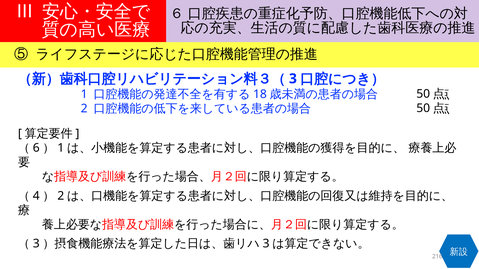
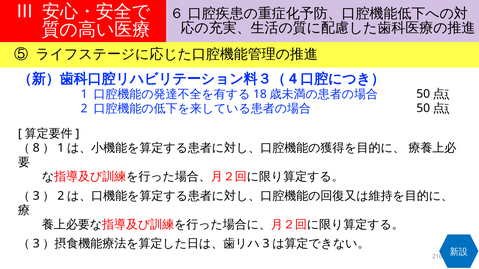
3 at (293, 79): 3 -> 4
6: 6 -> 8
4 at (36, 196): 4 -> 3
